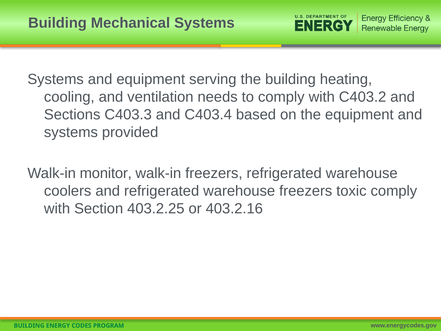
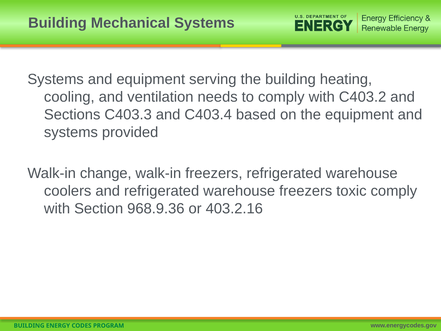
monitor: monitor -> change
403.2.25: 403.2.25 -> 968.9.36
